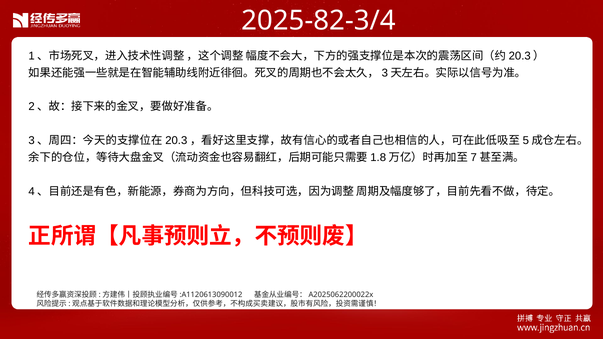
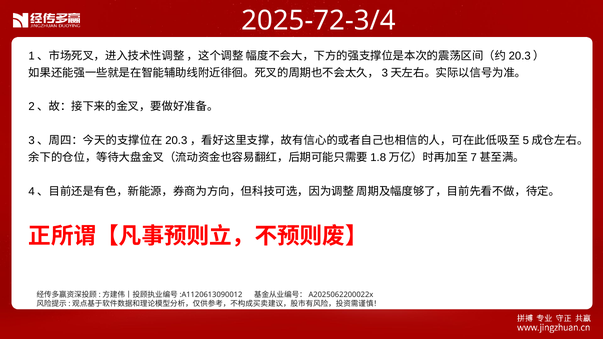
2025-82-3/4: 2025-82-3/4 -> 2025-72-3/4
